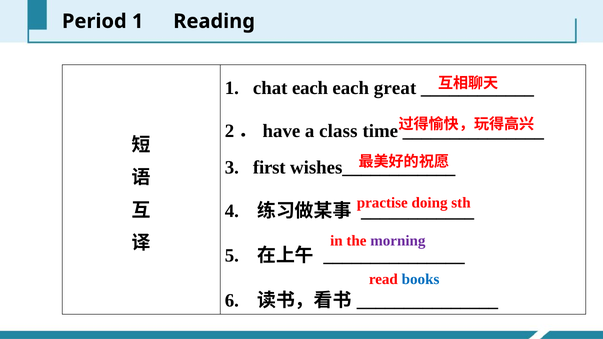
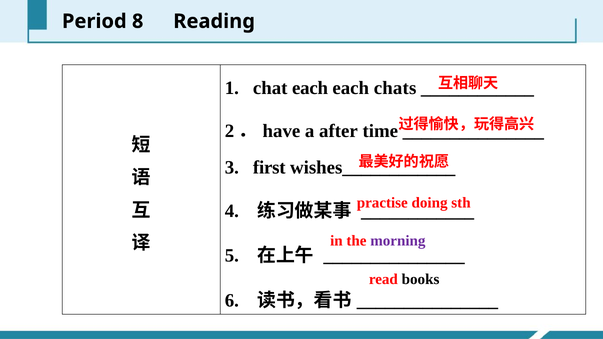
Period 1: 1 -> 8
great: great -> chats
class: class -> after
books colour: blue -> black
